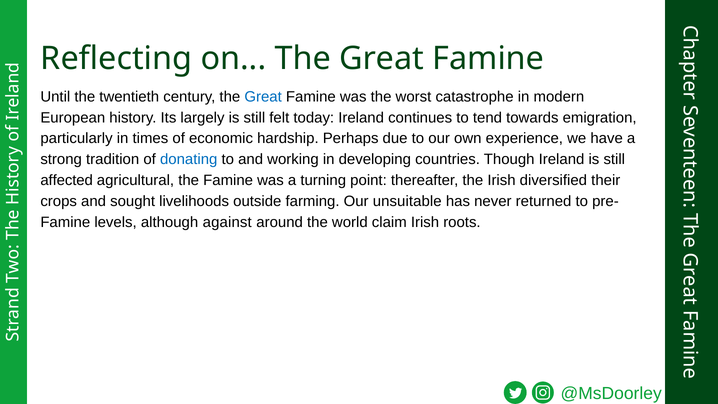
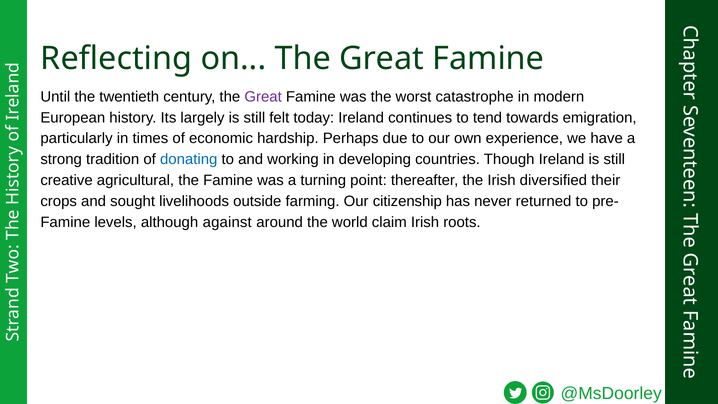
Great at (263, 97) colour: blue -> purple
affected: affected -> creative
unsuitable: unsuitable -> citizenship
